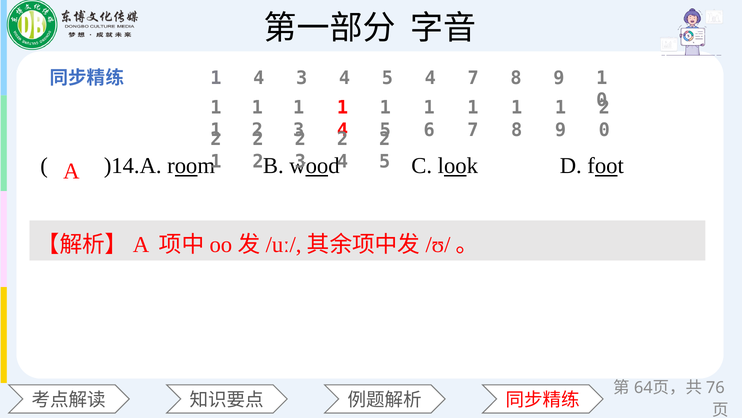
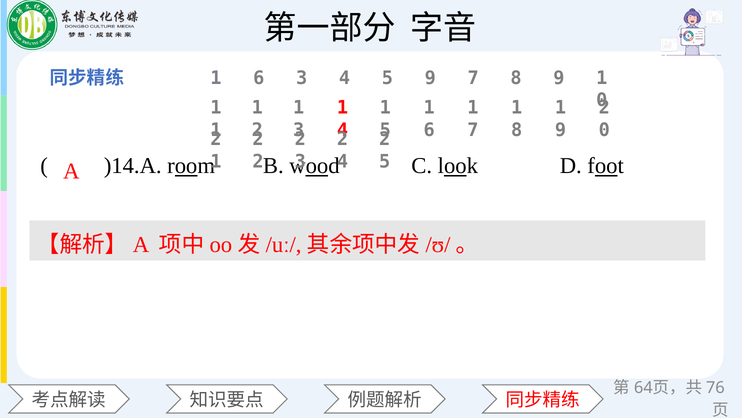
4 at (259, 78): 4 -> 6
5 4: 4 -> 9
